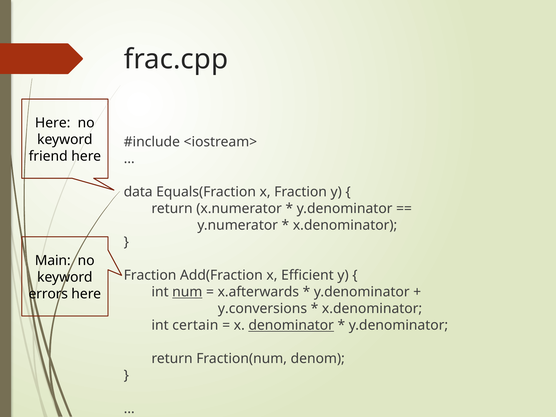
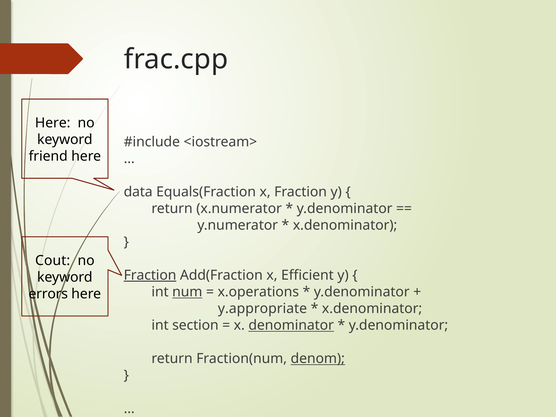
Main: Main -> Cout
Fraction at (150, 275) underline: none -> present
x.afterwards: x.afterwards -> x.operations
y.conversions: y.conversions -> y.appropriate
certain: certain -> section
denom underline: none -> present
